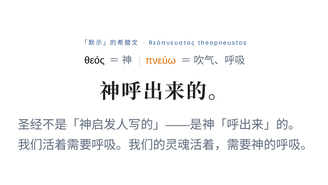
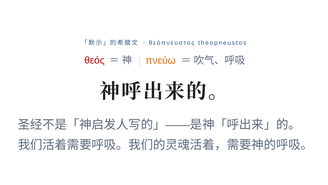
θεός colour: black -> red
